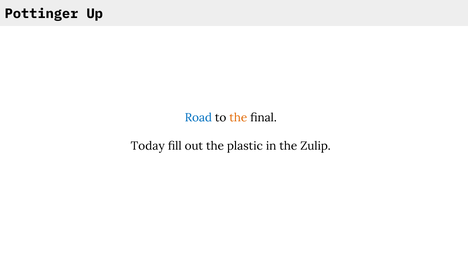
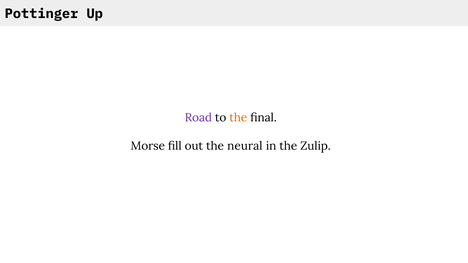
Road colour: blue -> purple
Today: Today -> Morse
plastic: plastic -> neural
